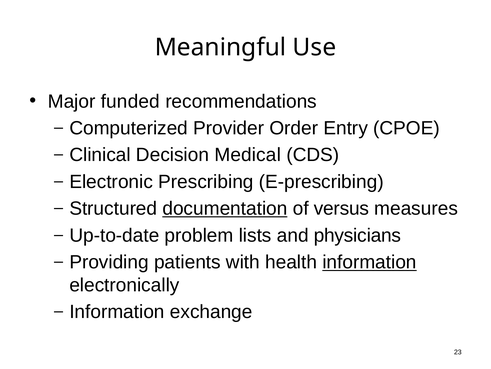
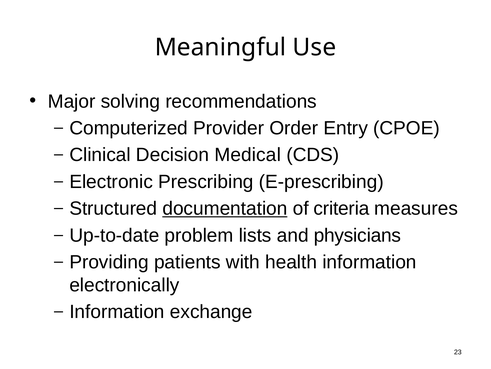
funded: funded -> solving
versus: versus -> criteria
information at (369, 262) underline: present -> none
